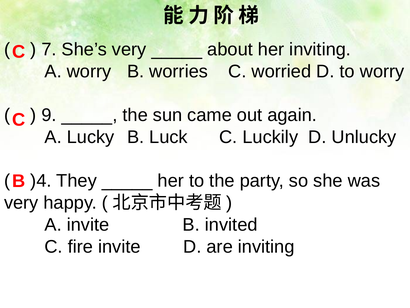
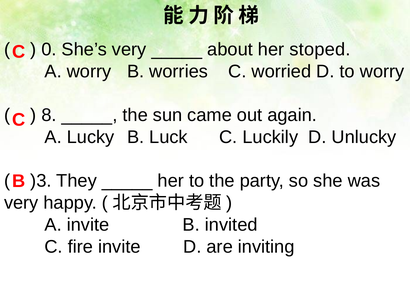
7: 7 -> 0
her inviting: inviting -> stoped
9: 9 -> 8
)4: )4 -> )3
